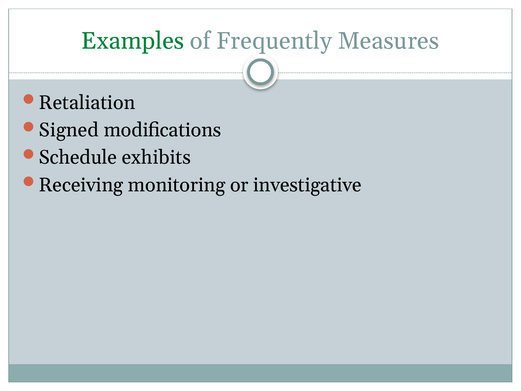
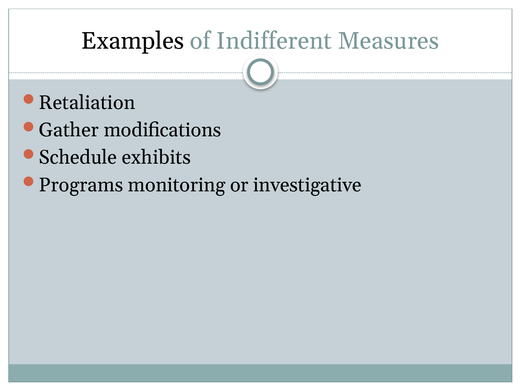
Examples colour: green -> black
Frequently: Frequently -> Indifferent
Signed: Signed -> Gather
Receiving: Receiving -> Programs
